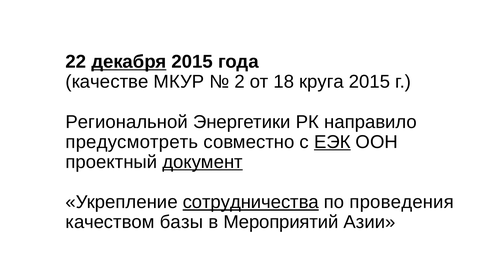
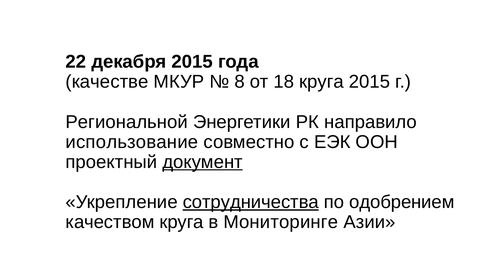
декабря underline: present -> none
2: 2 -> 8
предусмотреть: предусмотреть -> использование
ЕЭК underline: present -> none
проведения: проведения -> одобрением
качеством базы: базы -> круга
Мероприятий: Мероприятий -> Мониторинге
